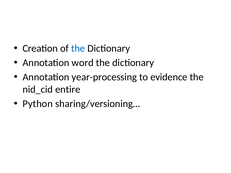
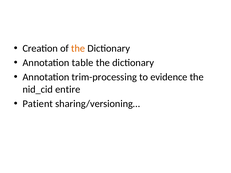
the at (78, 48) colour: blue -> orange
word: word -> table
year-processing: year-processing -> trim-processing
Python: Python -> Patient
